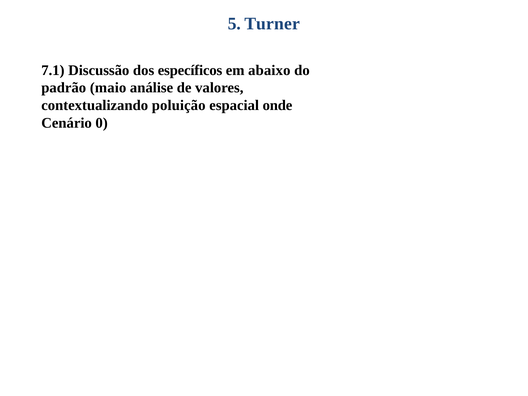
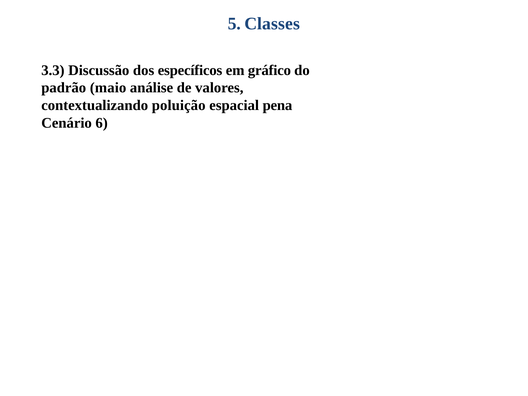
Turner: Turner -> Classes
7.1: 7.1 -> 3.3
abaixo: abaixo -> gráfico
onde: onde -> pena
0: 0 -> 6
